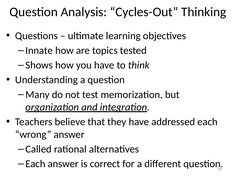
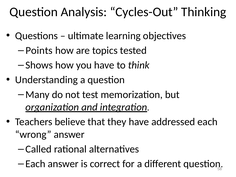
Innate: Innate -> Points
